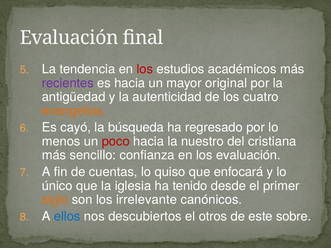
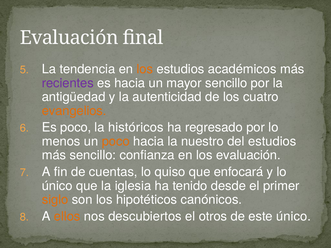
los at (145, 69) colour: red -> orange
mayor original: original -> sencillo
Es cayó: cayó -> poco
búsqueda: búsqueda -> históricos
poco at (116, 141) colour: red -> orange
del cristiana: cristiana -> estudios
irrelevante: irrelevante -> hipotéticos
ellos colour: blue -> orange
este sobre: sobre -> único
